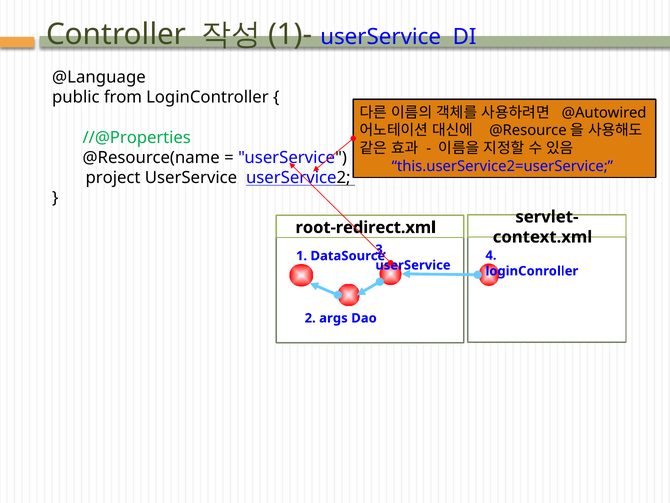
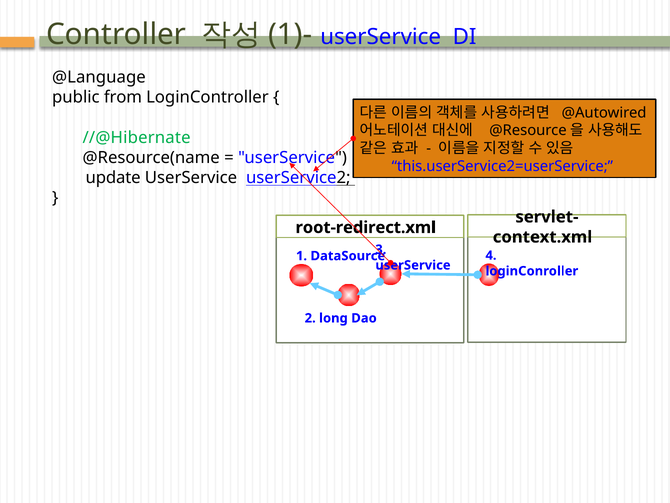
//@Properties: //@Properties -> //@Hibernate
project: project -> update
args: args -> long
